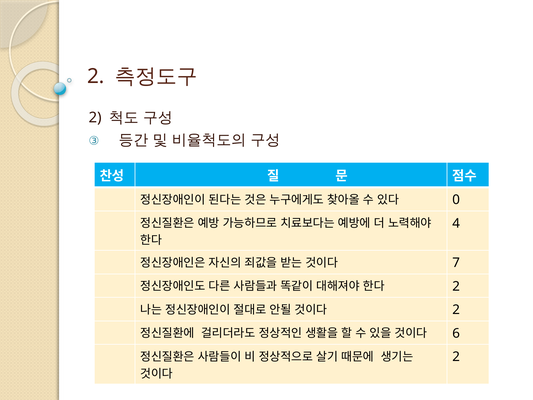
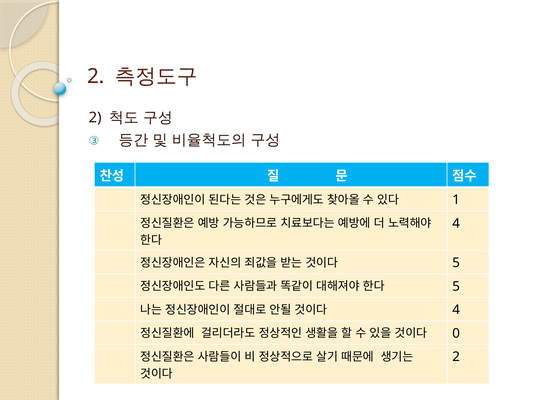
0: 0 -> 1
7 at (456, 263): 7 -> 5
2 at (456, 286): 2 -> 5
2 at (456, 310): 2 -> 4
6: 6 -> 0
